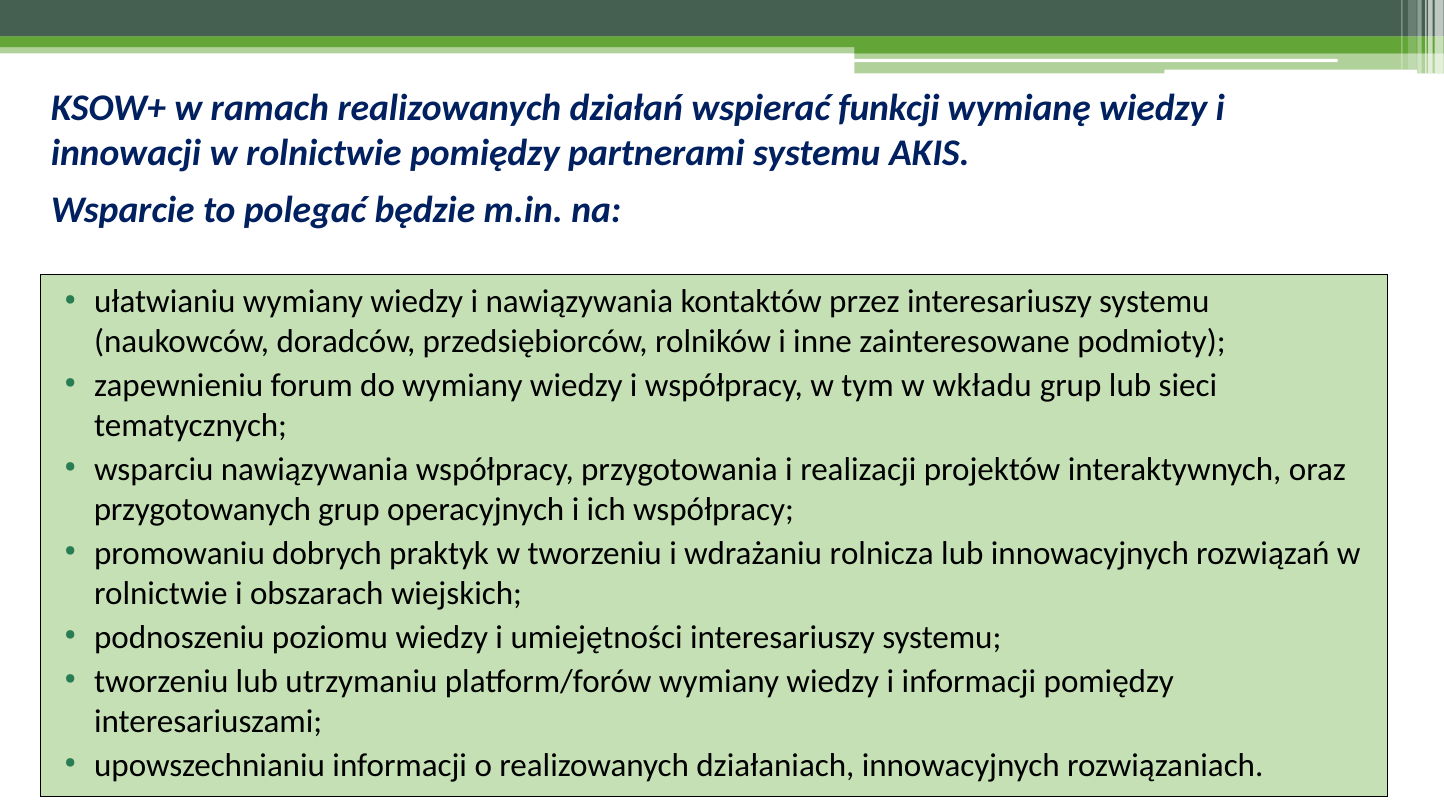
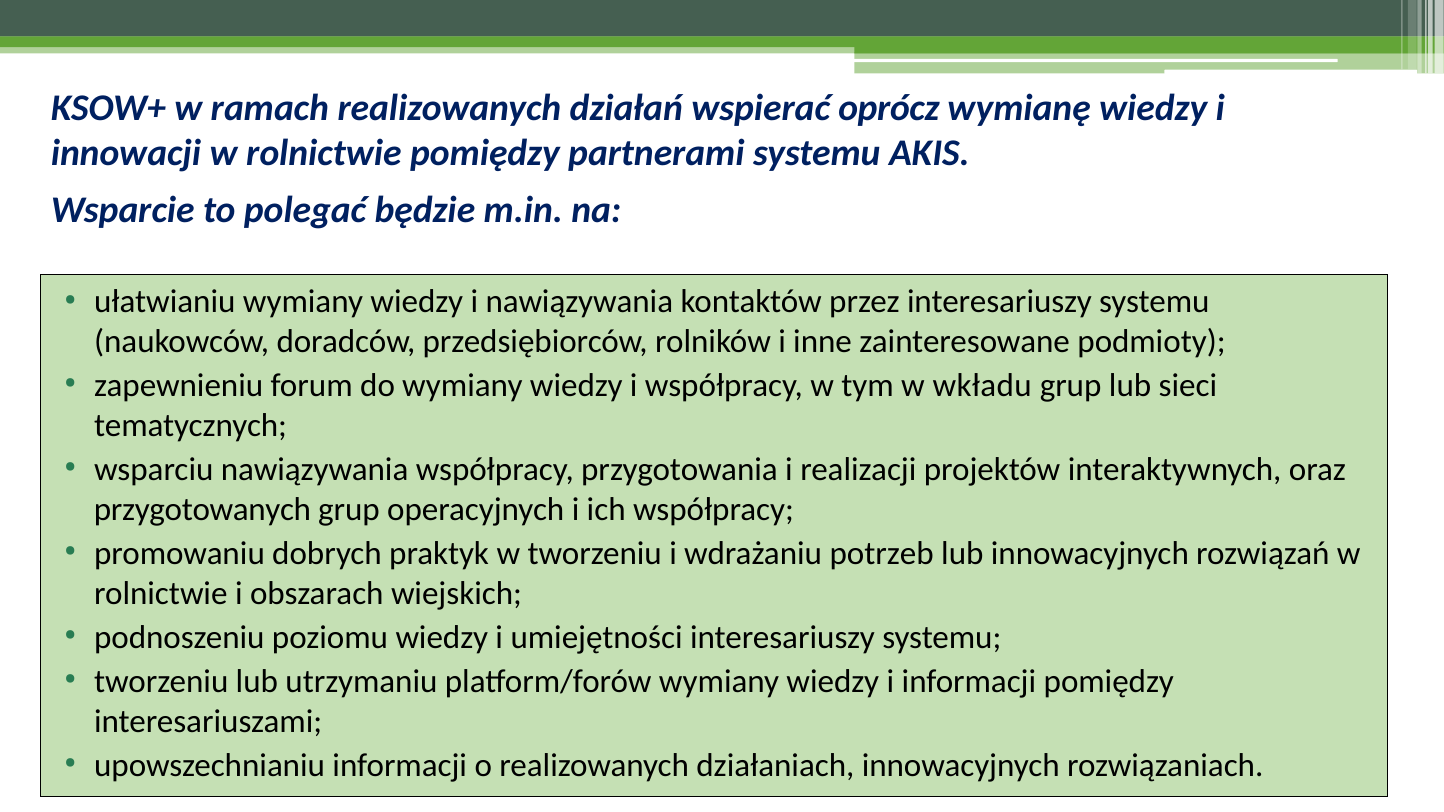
funkcji: funkcji -> oprócz
rolnicza: rolnicza -> potrzeb
